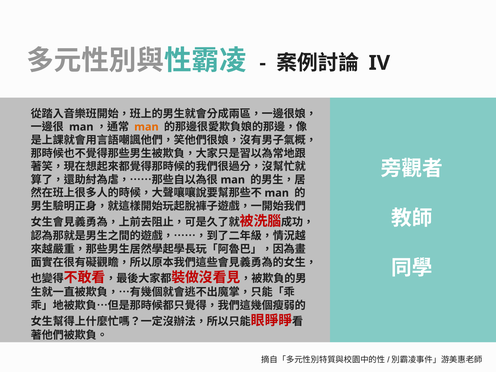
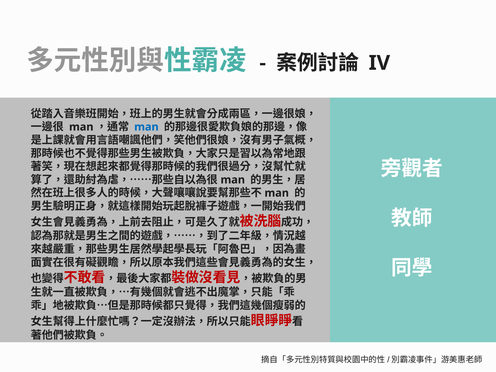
man at (146, 127) colour: orange -> blue
